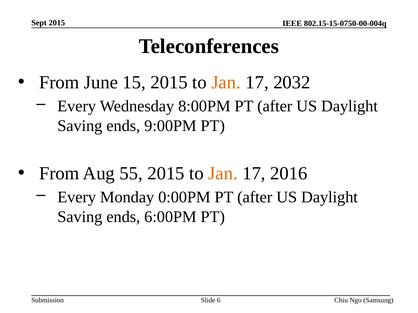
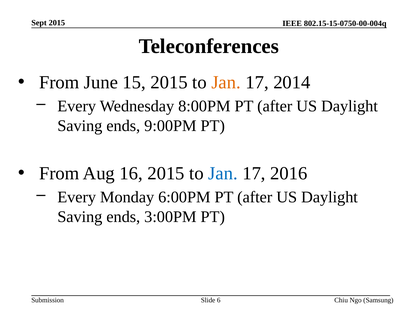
2032: 2032 -> 2014
55: 55 -> 16
Jan at (223, 173) colour: orange -> blue
0:00PM: 0:00PM -> 6:00PM
6:00PM: 6:00PM -> 3:00PM
